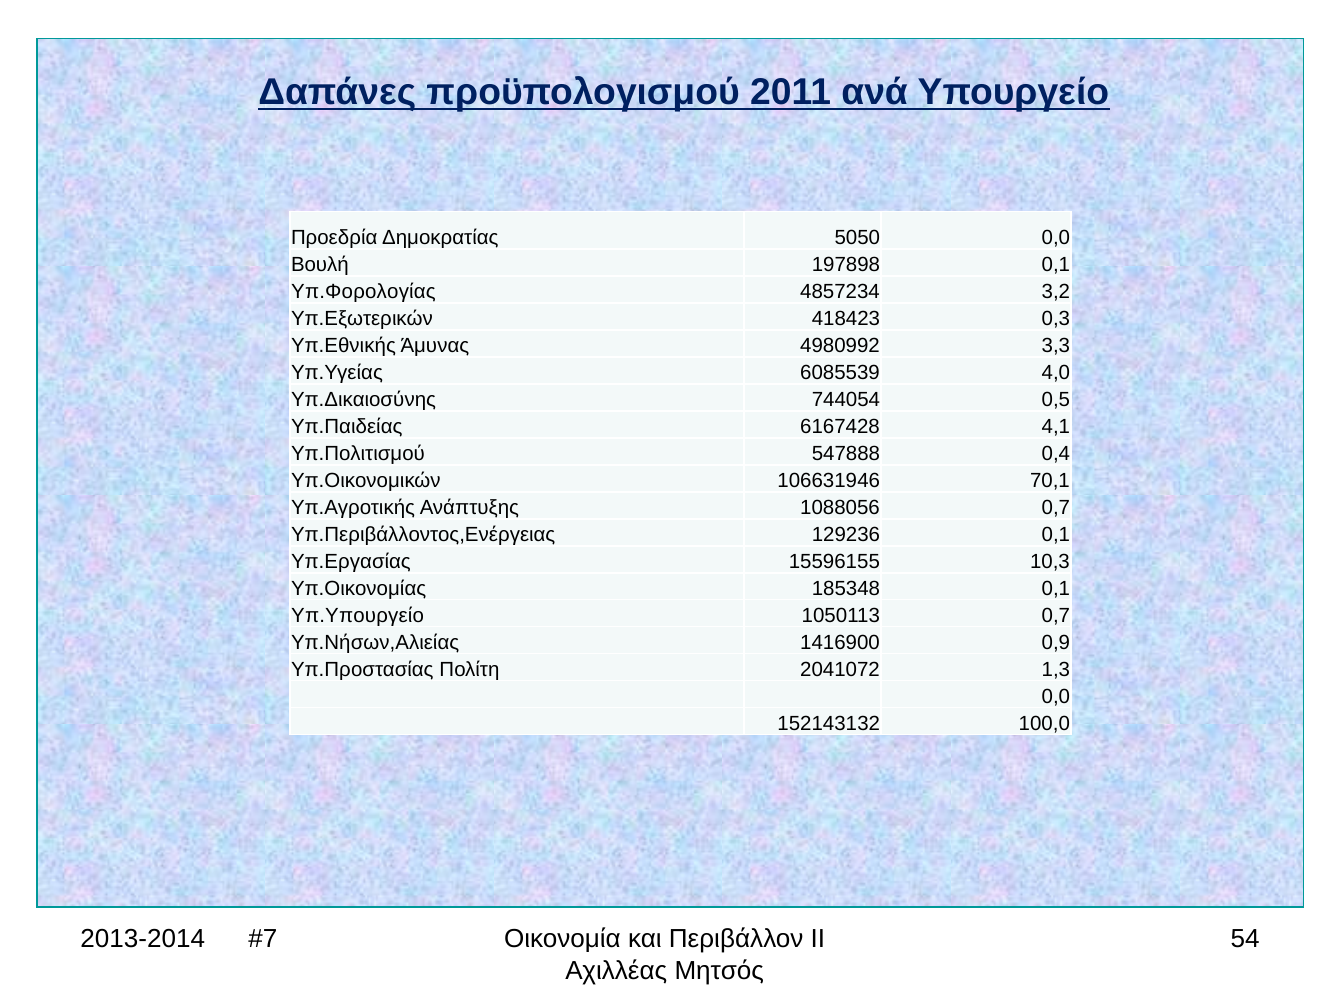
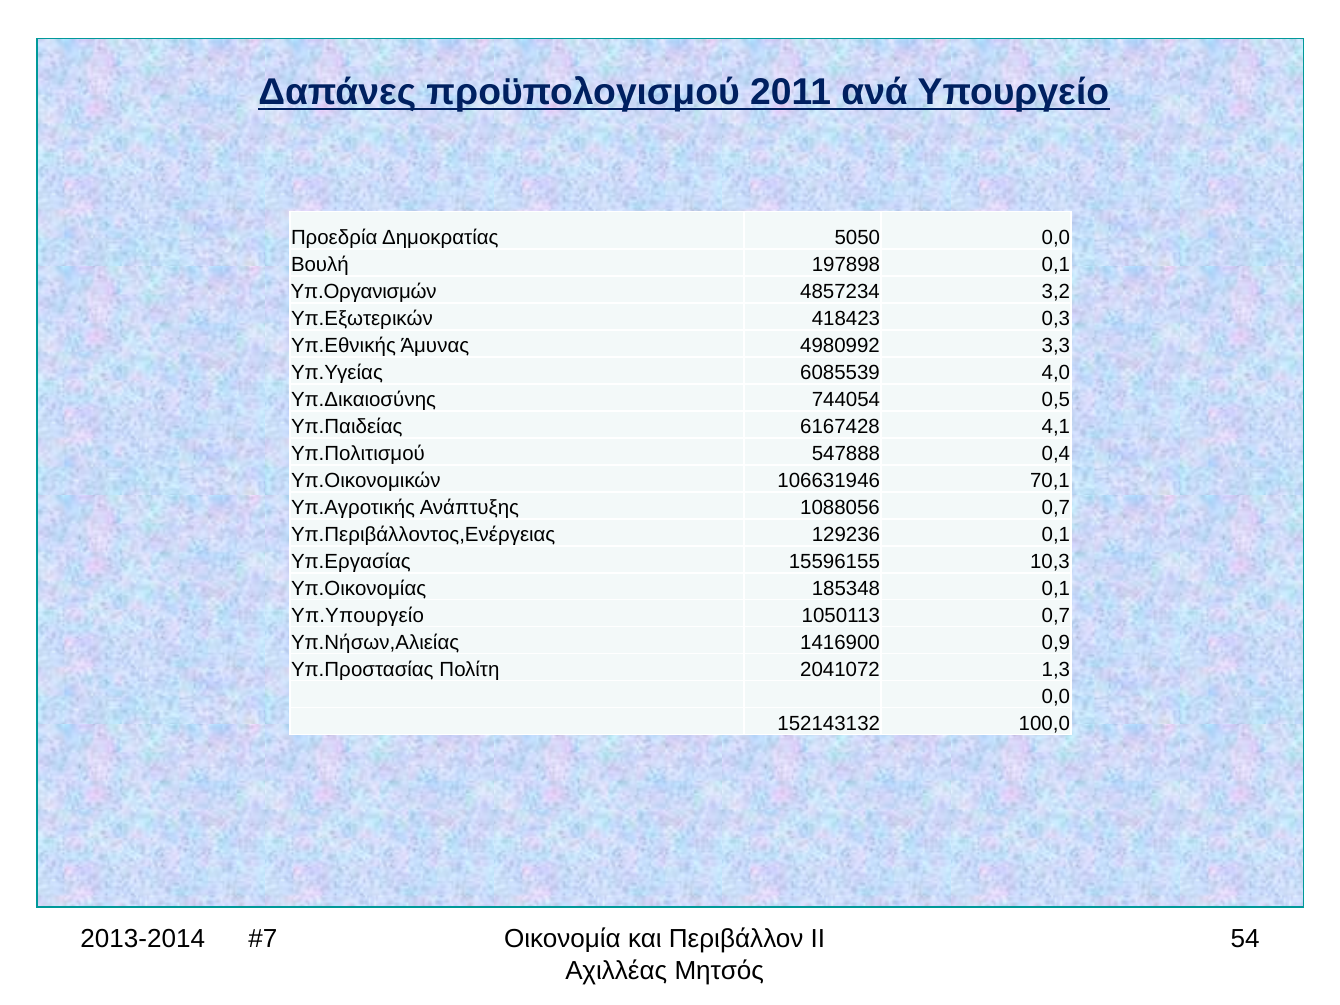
Υπ.Φορολογίας: Υπ.Φορολογίας -> Υπ.Οργανισμών
